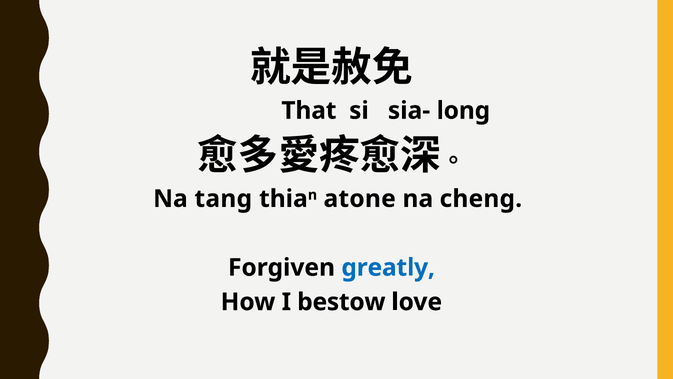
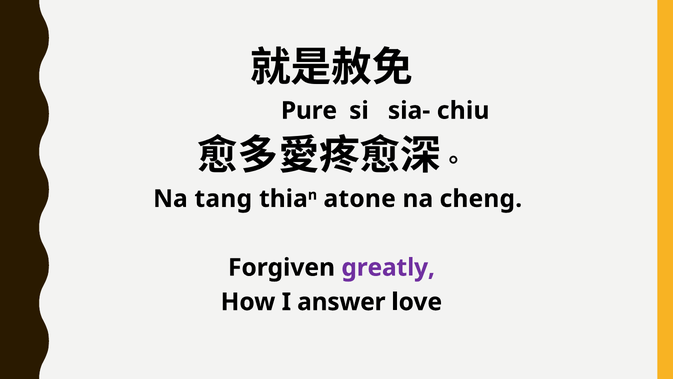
That: That -> Pure
long: long -> chiu
greatly colour: blue -> purple
bestow: bestow -> answer
